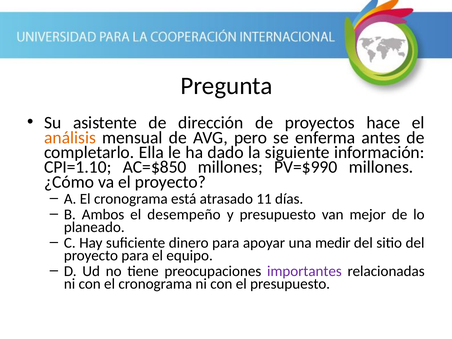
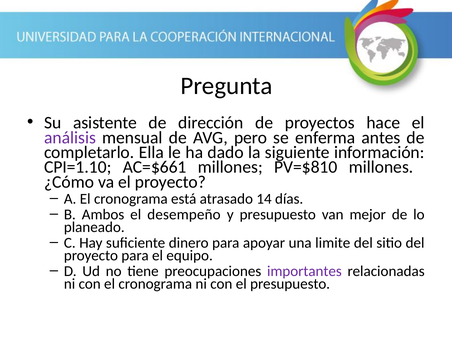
análisis colour: orange -> purple
AC=$850: AC=$850 -> AC=$661
PV=$990: PV=$990 -> PV=$810
11: 11 -> 14
medir: medir -> limite
